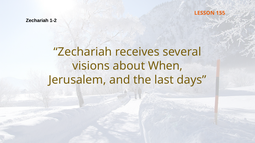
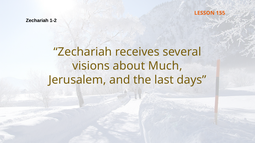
When: When -> Much
